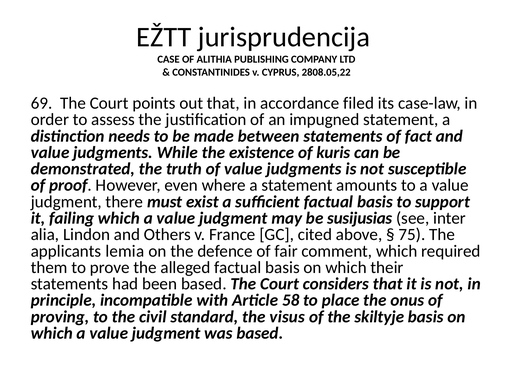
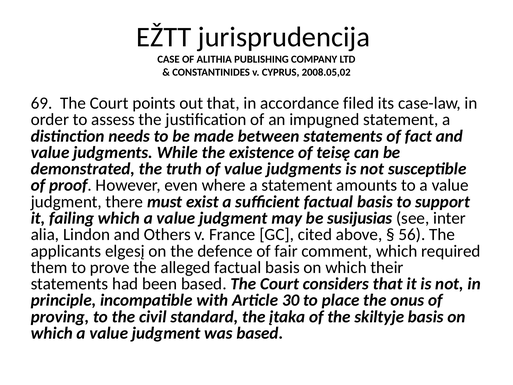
2808.05,22: 2808.05,22 -> 2008.05,02
kuris: kuris -> teisę
75: 75 -> 56
lemia: lemia -> elgesį
58: 58 -> 30
visus: visus -> įtaka
